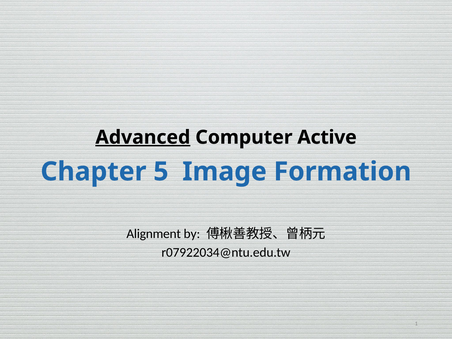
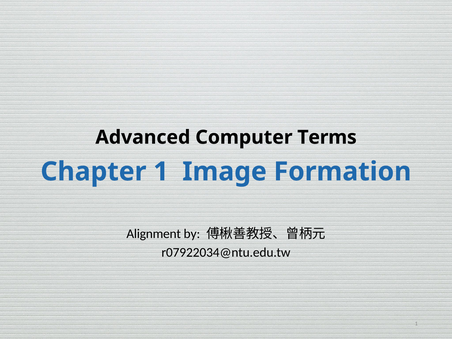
Advanced underline: present -> none
Active: Active -> Terms
Chapter 5: 5 -> 1
